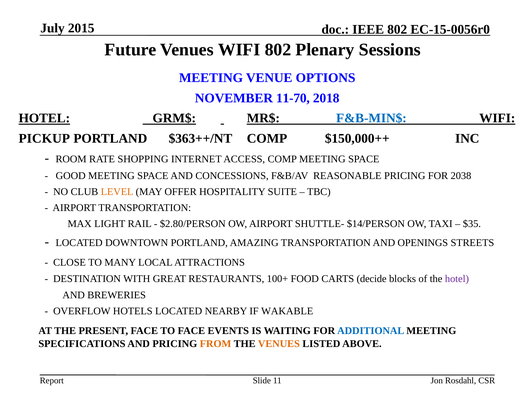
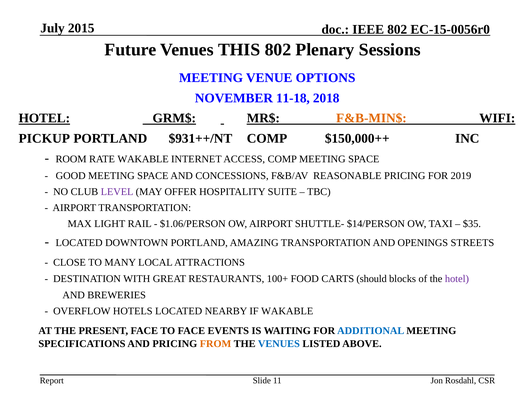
Venues WIFI: WIFI -> THIS
11-70: 11-70 -> 11-18
F&B-MIN$ colour: blue -> orange
$363++/NT: $363++/NT -> $931++/NT
RATE SHOPPING: SHOPPING -> WAKABLE
2038: 2038 -> 2019
LEVEL colour: orange -> purple
$2.80/PERSON: $2.80/PERSON -> $1.06/PERSON
decide: decide -> should
VENUES at (279, 344) colour: orange -> blue
